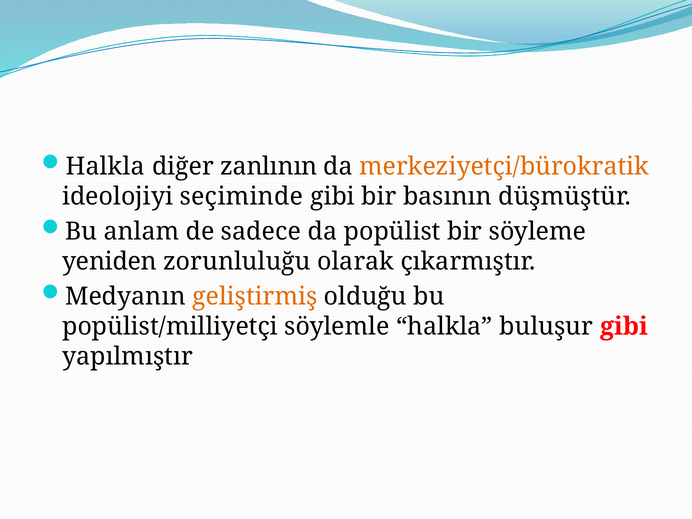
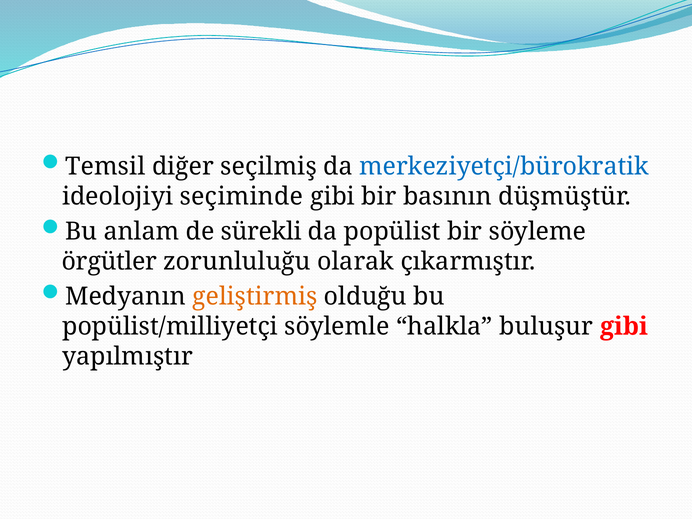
Halkla at (105, 167): Halkla -> Temsil
zanlının: zanlının -> seçilmiş
merkeziyetçi/bürokratik colour: orange -> blue
sadece: sadece -> sürekli
yeniden: yeniden -> örgütler
